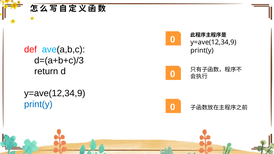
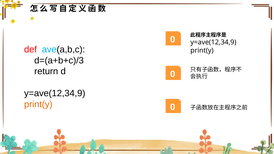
print(y at (38, 104) colour: blue -> orange
